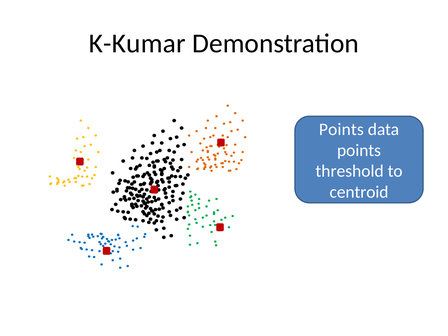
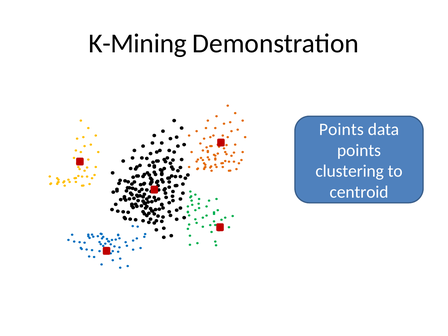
K-Kumar: K-Kumar -> K-Mining
threshold: threshold -> clustering
